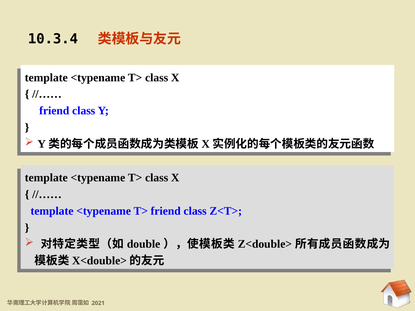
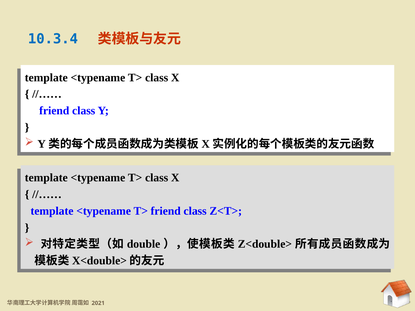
10.3.4 colour: black -> blue
